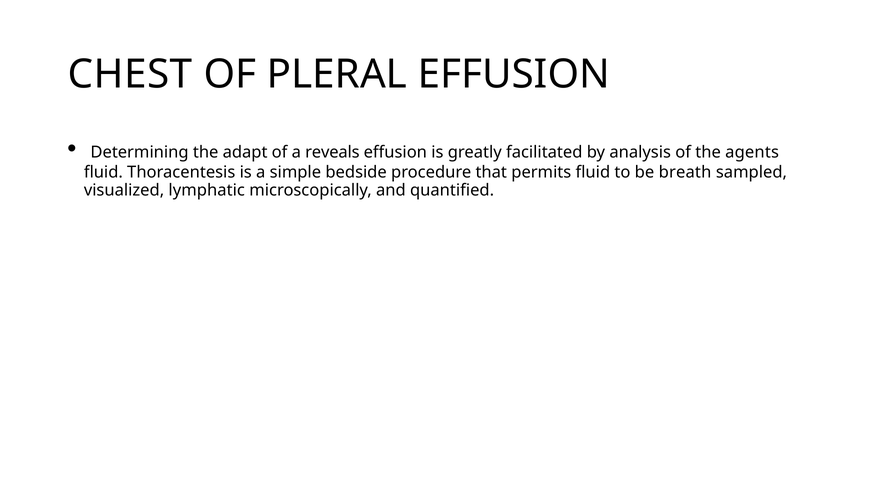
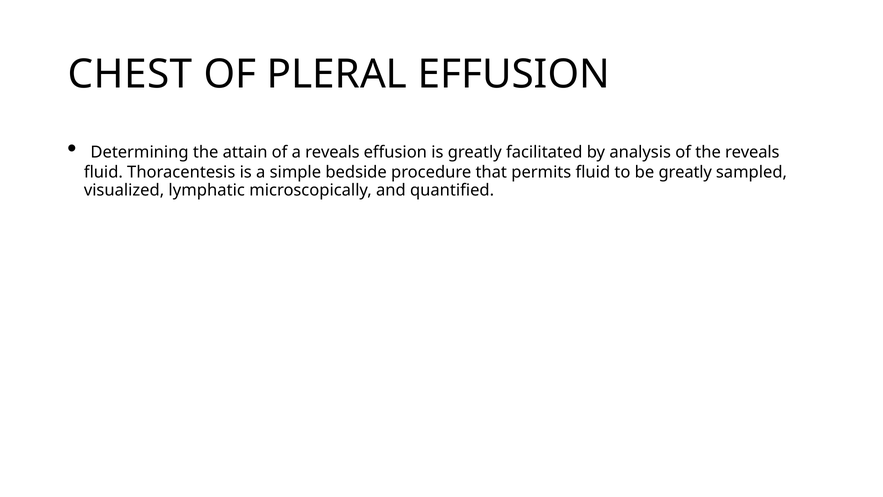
adapt: adapt -> attain
the agents: agents -> reveals
be breath: breath -> greatly
